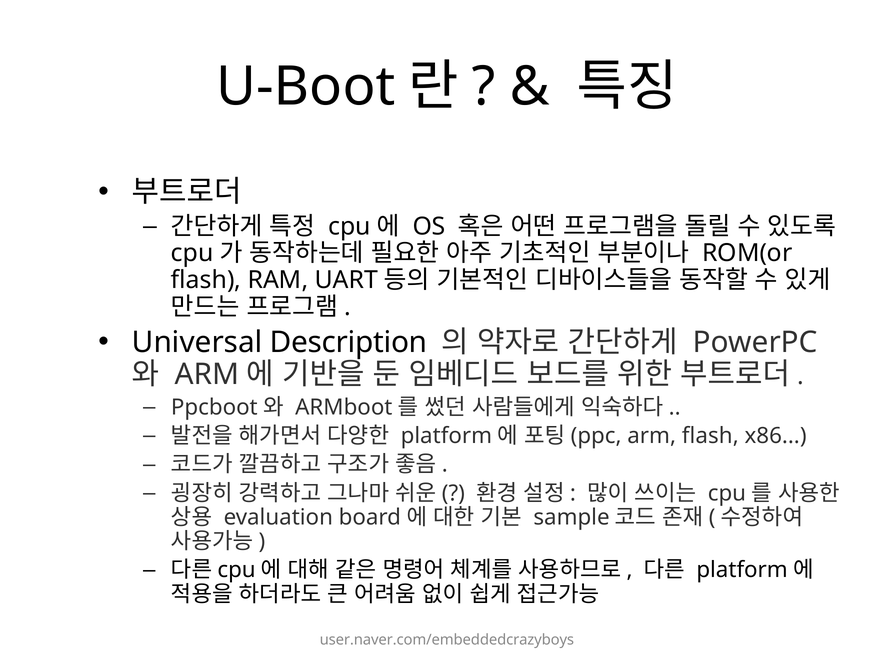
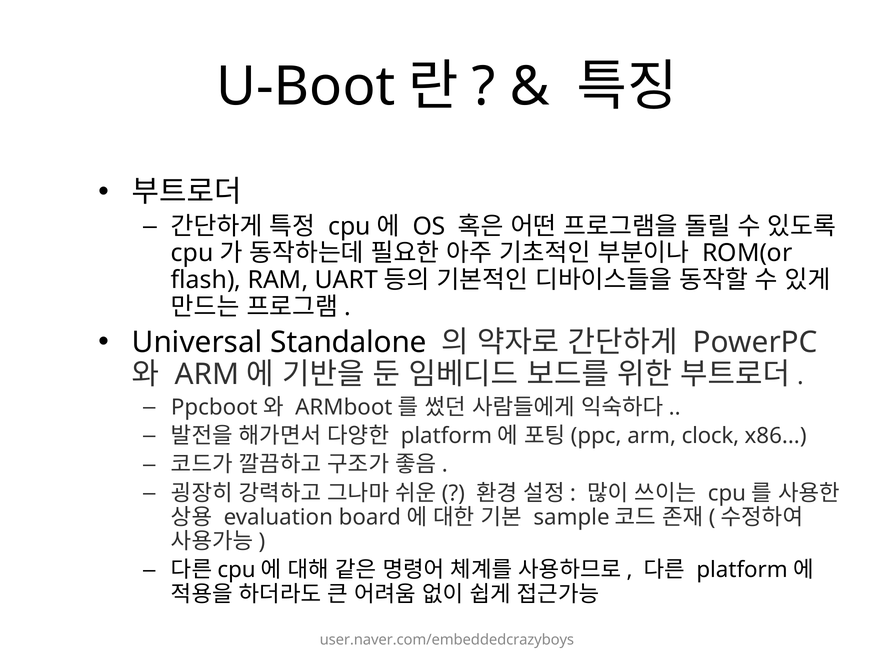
Description: Description -> Standalone
arm flash: flash -> clock
